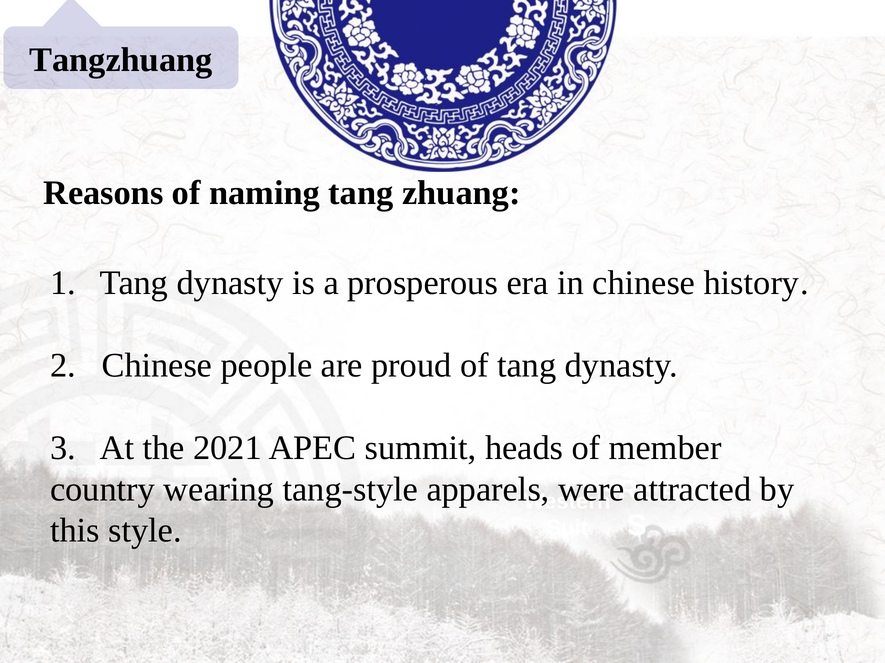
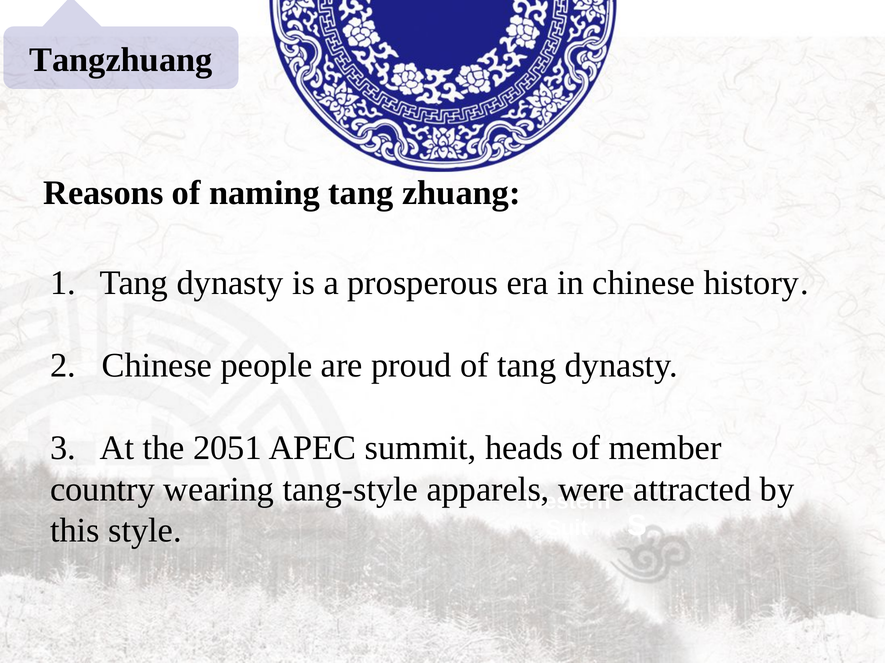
2021: 2021 -> 2051
